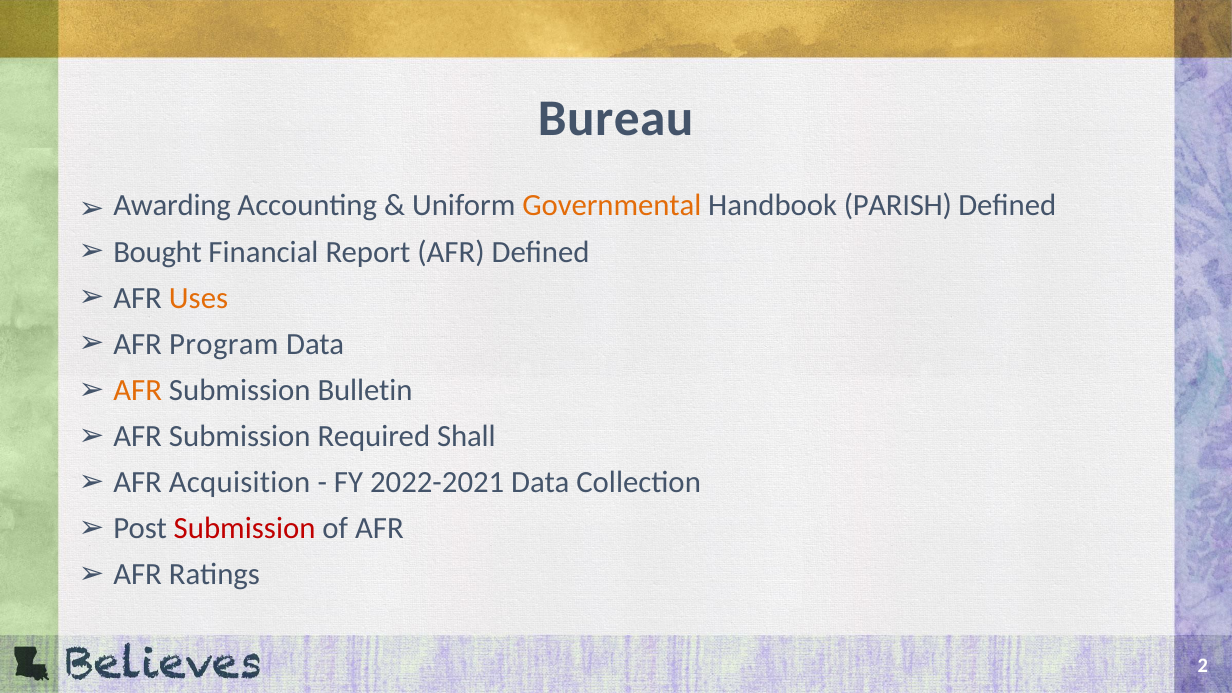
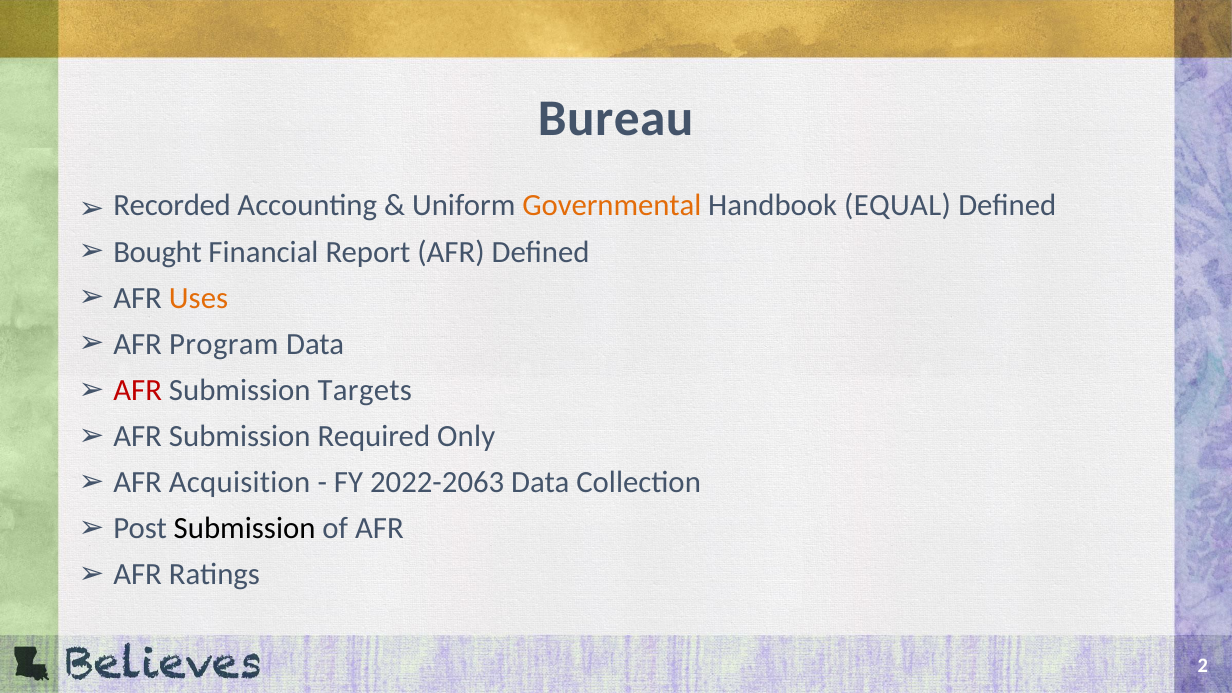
Awarding: Awarding -> Recorded
PARISH: PARISH -> EQUAL
AFR at (138, 390) colour: orange -> red
Bulletin: Bulletin -> Targets
Shall: Shall -> Only
2022-2021: 2022-2021 -> 2022-2063
Submission at (245, 528) colour: red -> black
